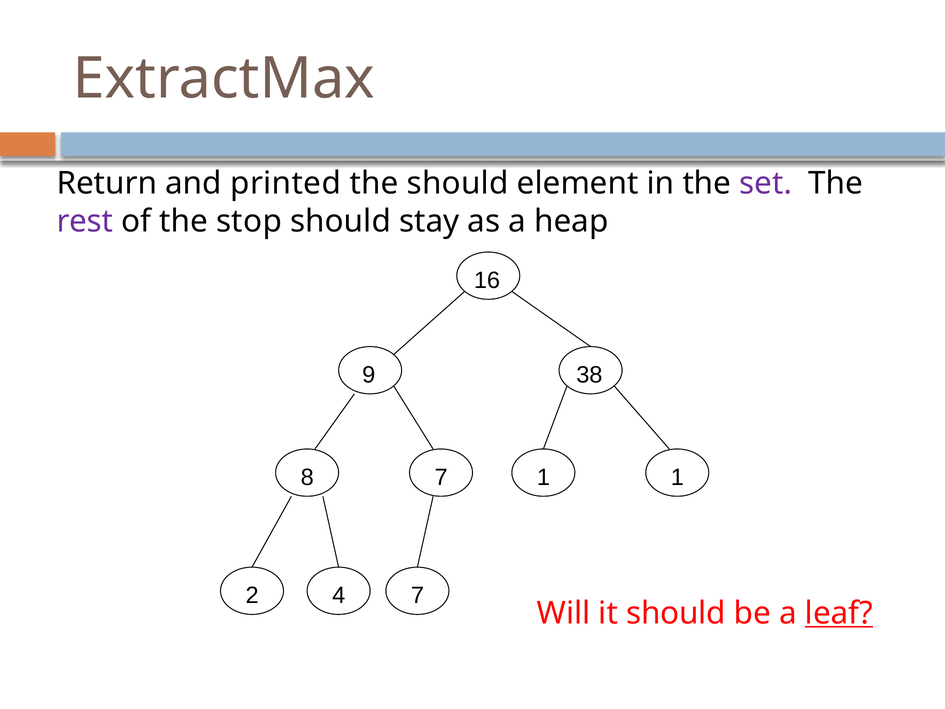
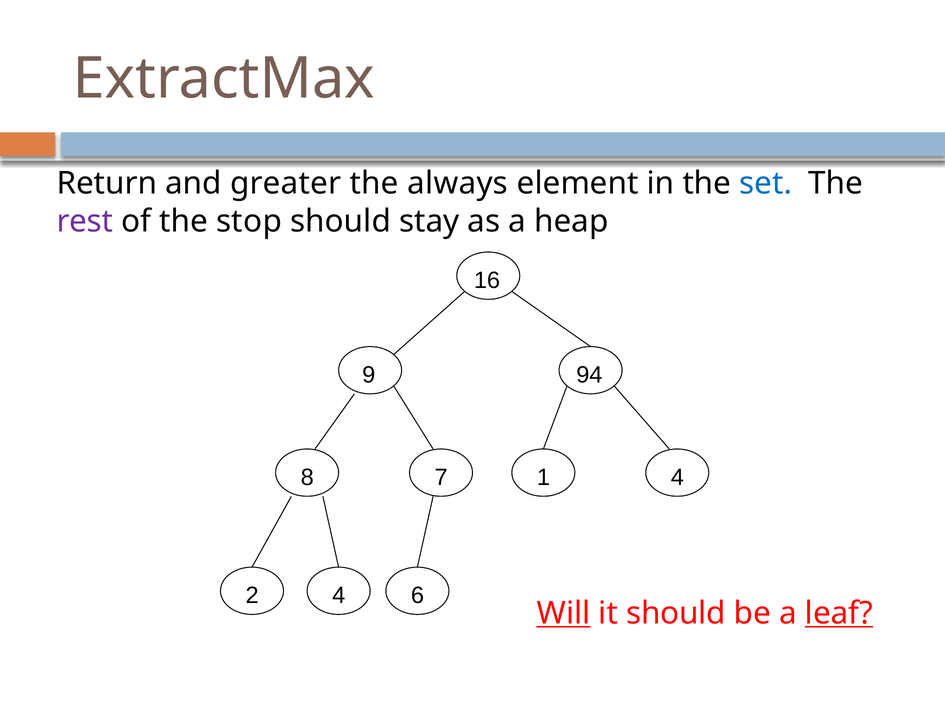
printed: printed -> greater
the should: should -> always
set colour: purple -> blue
38: 38 -> 94
1 1: 1 -> 4
4 7: 7 -> 6
Will underline: none -> present
